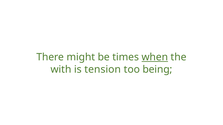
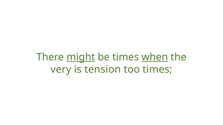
might underline: none -> present
with: with -> very
too being: being -> times
